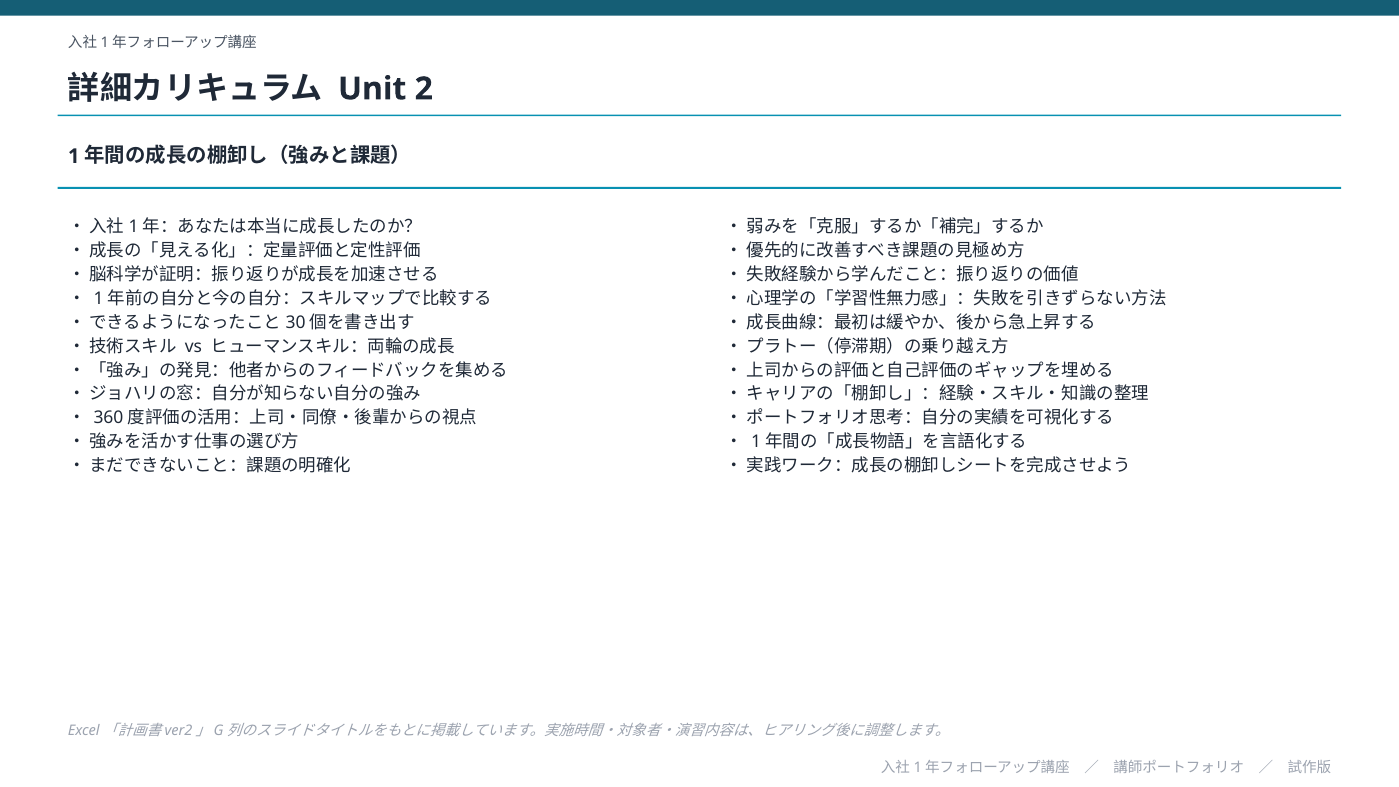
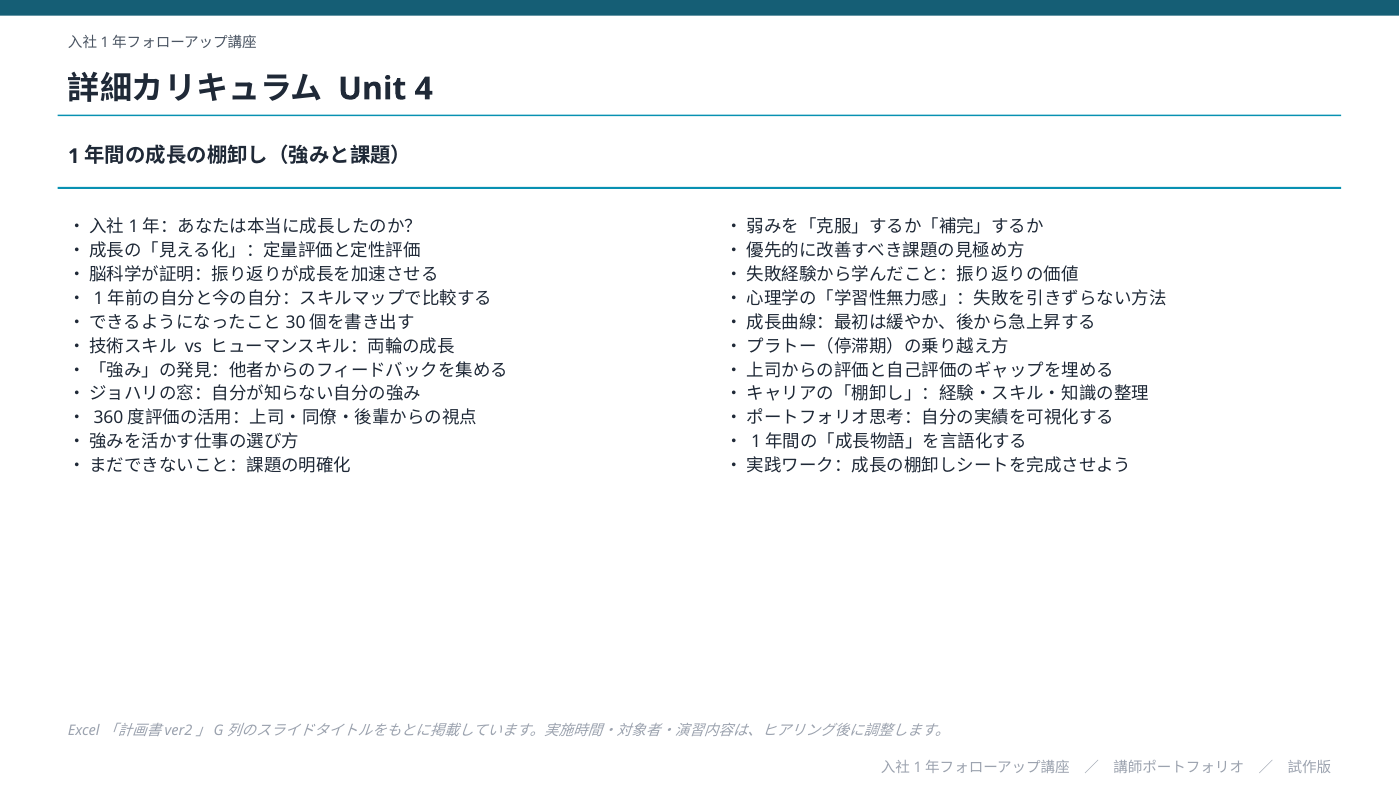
2: 2 -> 4
